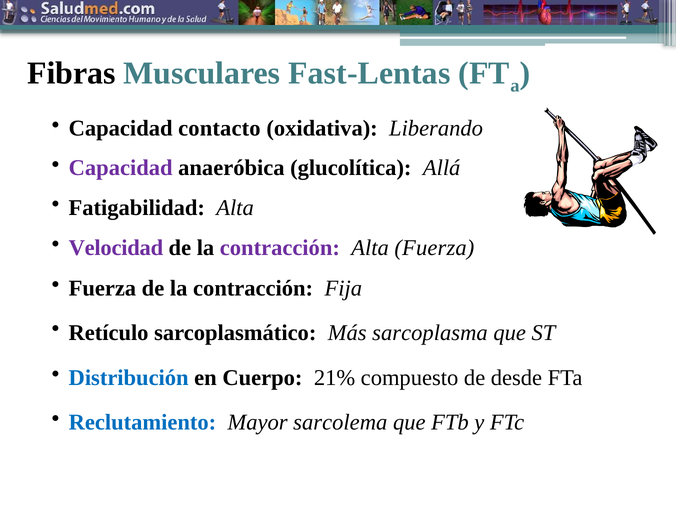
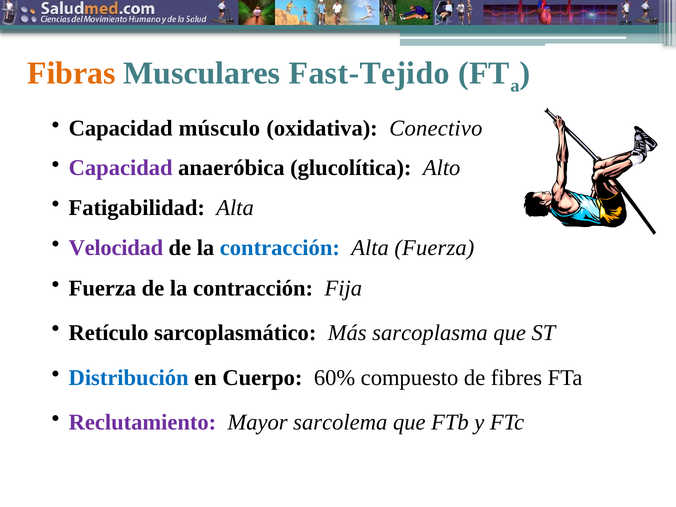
Fibras colour: black -> orange
Fast-Lentas: Fast-Lentas -> Fast-Tejido
contacto: contacto -> músculo
Liberando: Liberando -> Conectivo
Allá: Allá -> Alto
contracción at (280, 248) colour: purple -> blue
21%: 21% -> 60%
desde: desde -> fibres
Reclutamiento colour: blue -> purple
